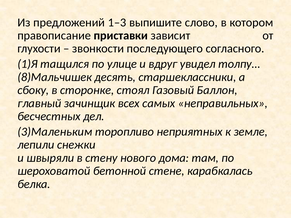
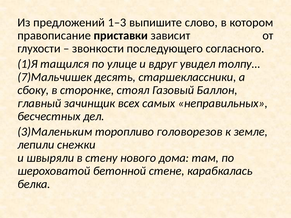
8)Мальчишек: 8)Мальчишек -> 7)Мальчишек
неприятных: неприятных -> головорезов
